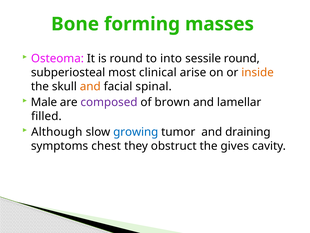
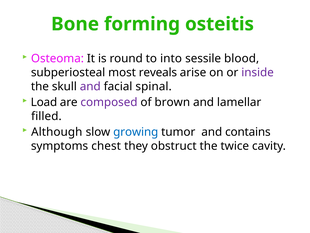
masses: masses -> osteitis
sessile round: round -> blood
clinical: clinical -> reveals
inside colour: orange -> purple
and at (90, 86) colour: orange -> purple
Male: Male -> Load
draining: draining -> contains
gives: gives -> twice
